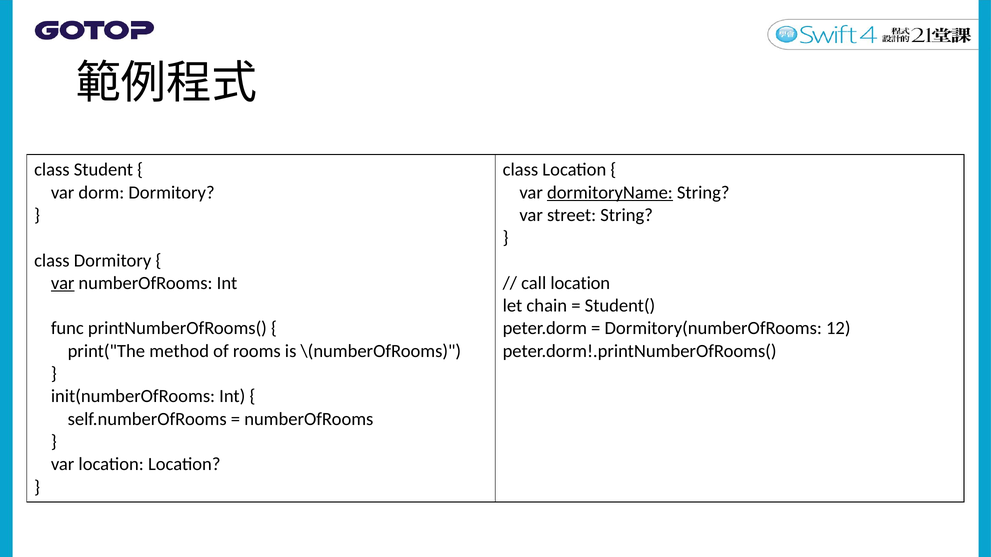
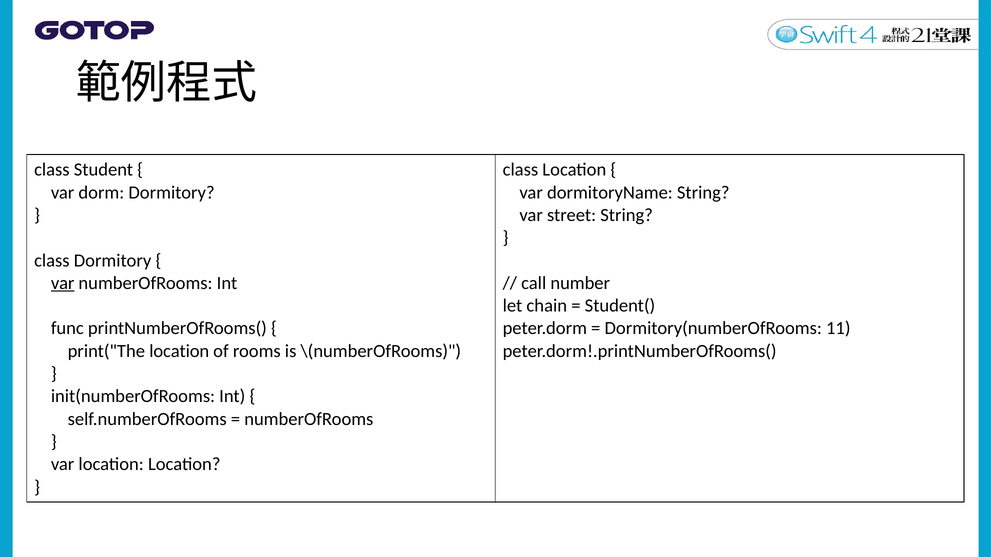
dormitoryName underline: present -> none
call location: location -> number
12: 12 -> 11
print("The method: method -> location
